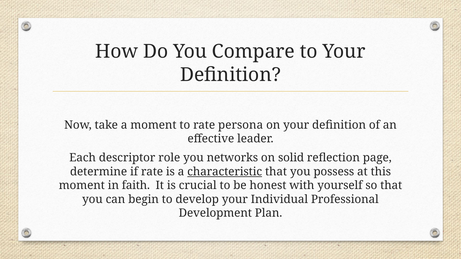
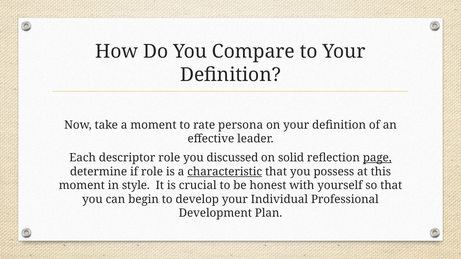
networks: networks -> discussed
page underline: none -> present
if rate: rate -> role
faith: faith -> style
